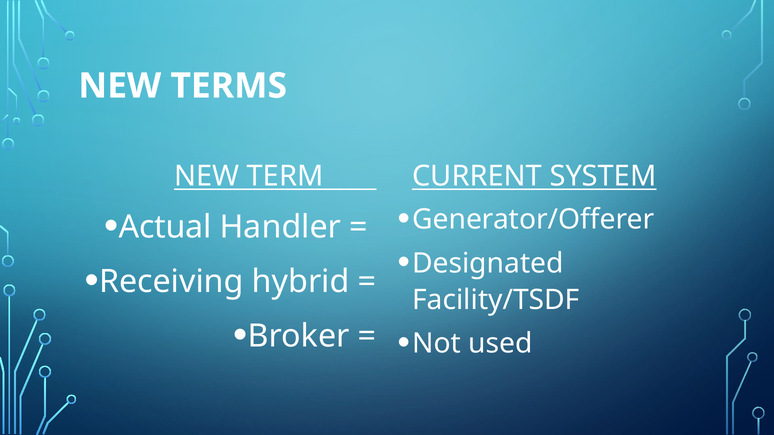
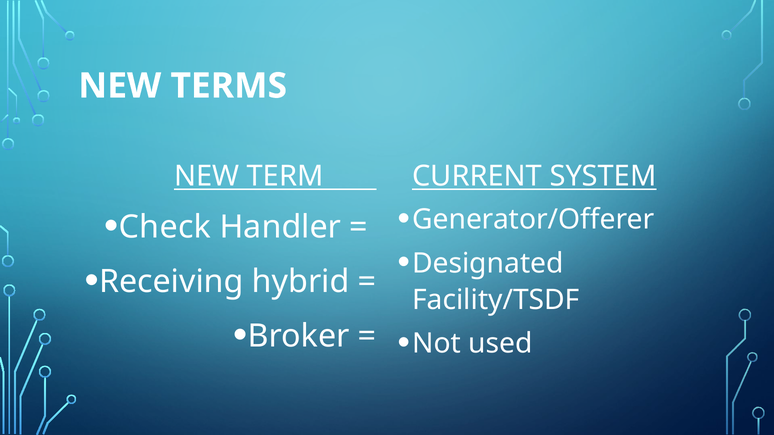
Actual: Actual -> Check
